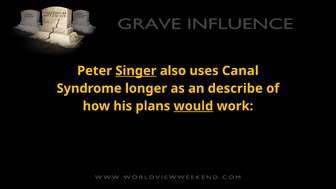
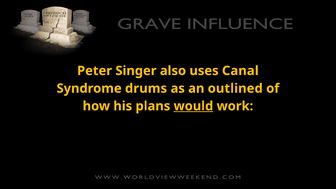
Singer underline: present -> none
longer: longer -> drums
describe: describe -> outlined
